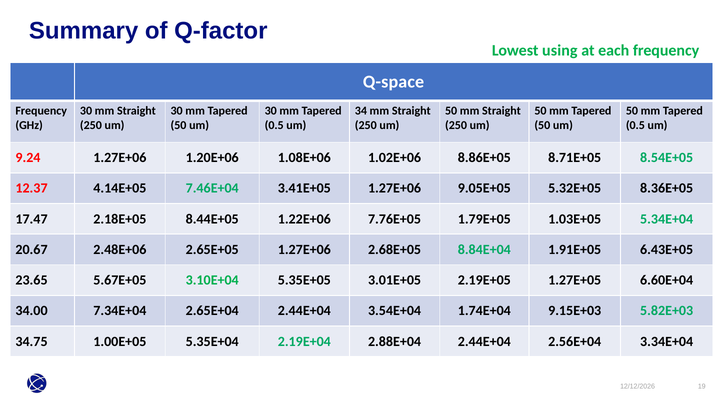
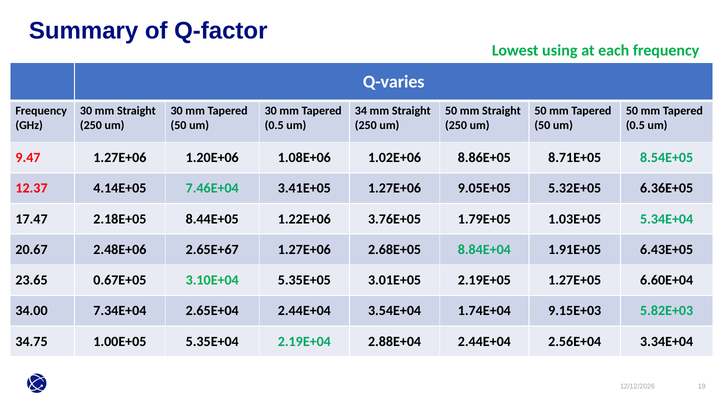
Q-space: Q-space -> Q-varies
9.24: 9.24 -> 9.47
8.36E+05: 8.36E+05 -> 6.36E+05
7.76E+05: 7.76E+05 -> 3.76E+05
2.65E+05: 2.65E+05 -> 2.65E+67
5.67E+05: 5.67E+05 -> 0.67E+05
